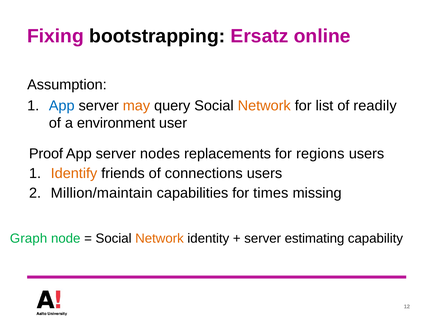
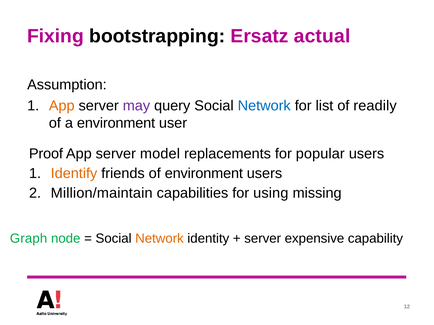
online: online -> actual
App at (62, 106) colour: blue -> orange
may colour: orange -> purple
Network at (264, 106) colour: orange -> blue
nodes: nodes -> model
regions: regions -> popular
of connections: connections -> environment
times: times -> using
estimating: estimating -> expensive
